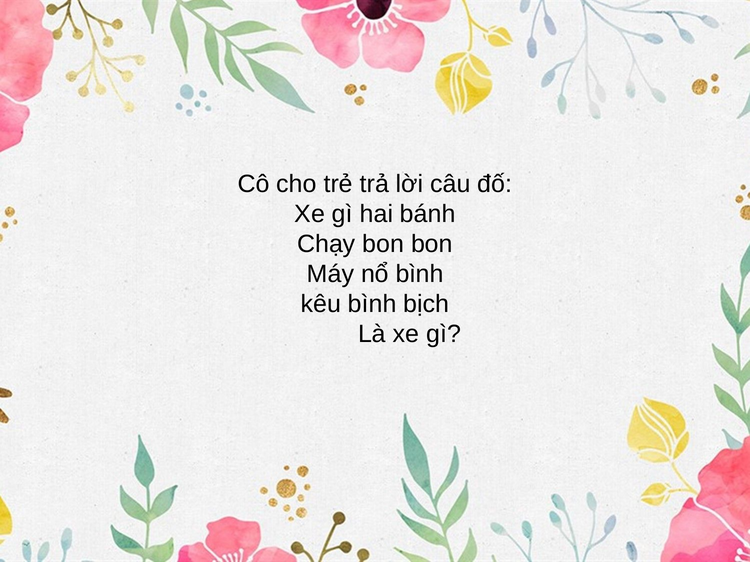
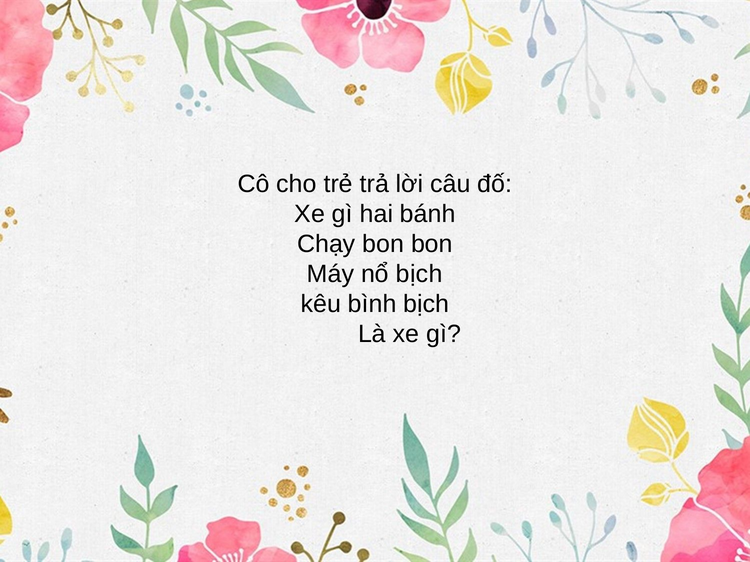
nổ bình: bình -> bịch
